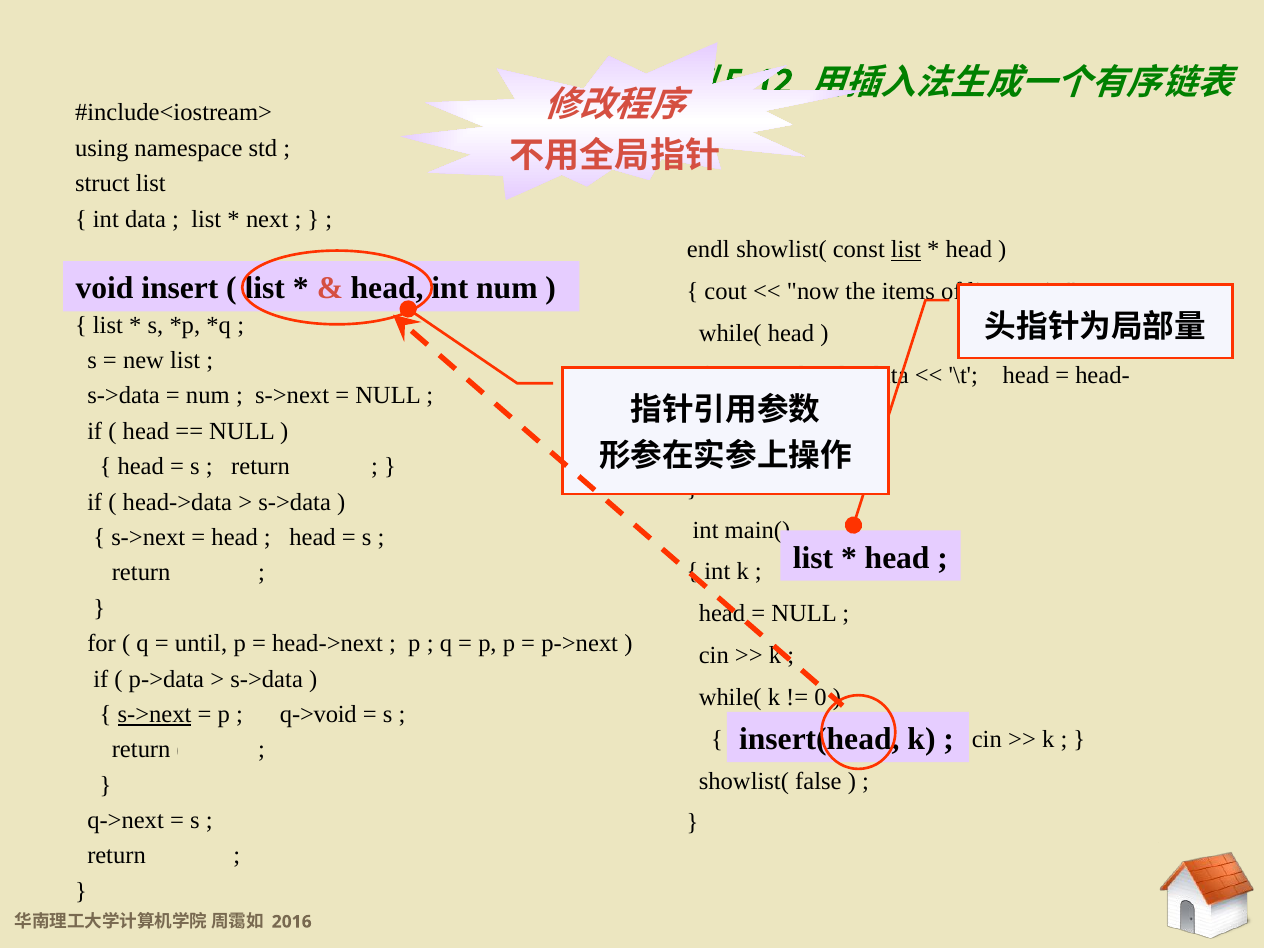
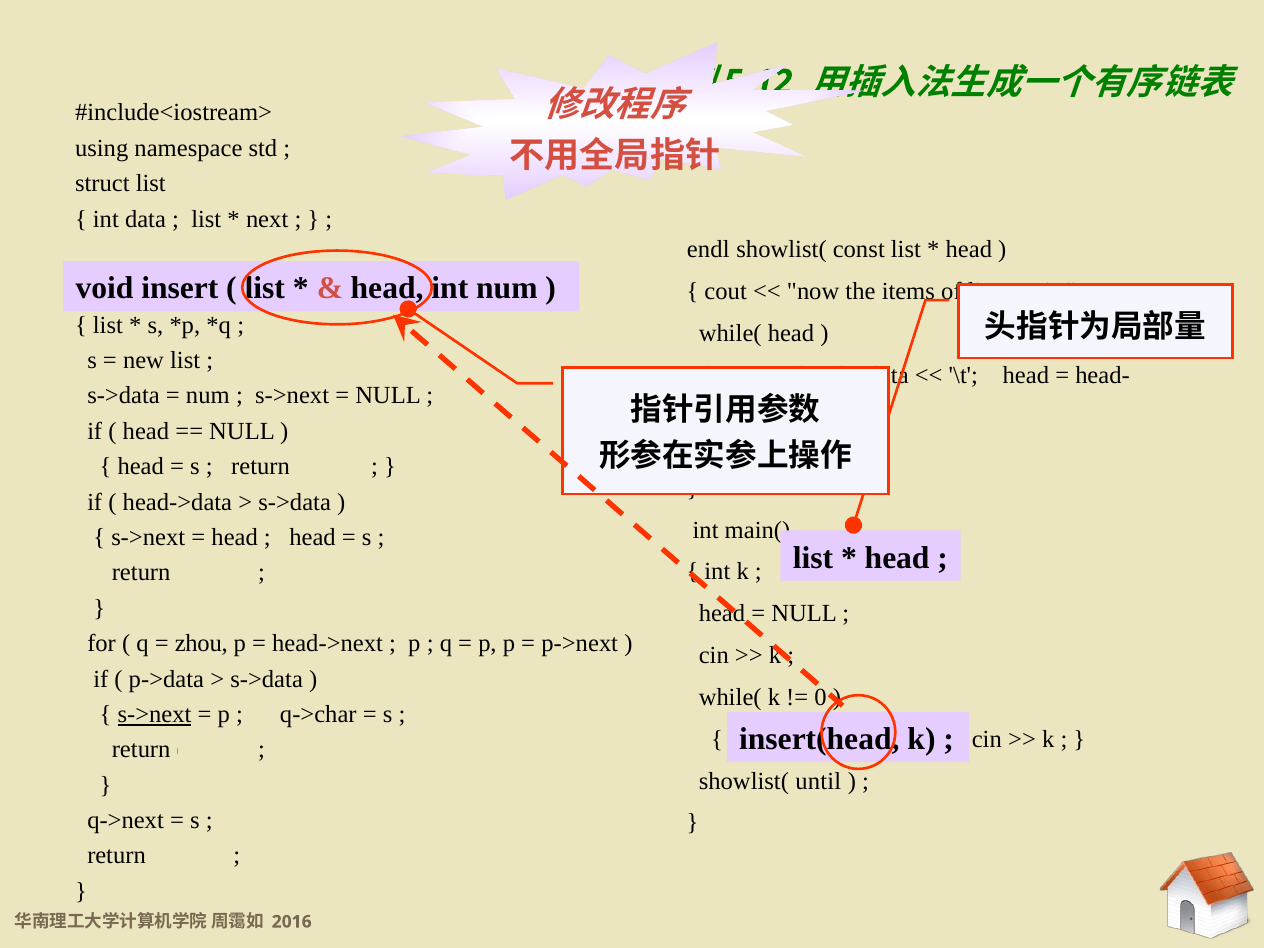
list at (906, 250) underline: present -> none
until: until -> zhou
q->void: q->void -> q->char
false: false -> until
